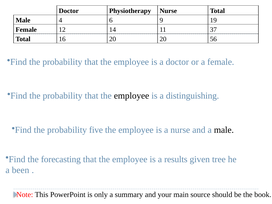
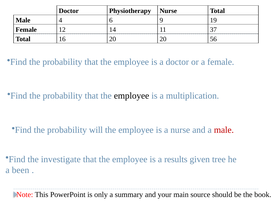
distinguishing: distinguishing -> multiplication
five: five -> will
male at (224, 130) colour: black -> red
forecasting: forecasting -> investigate
